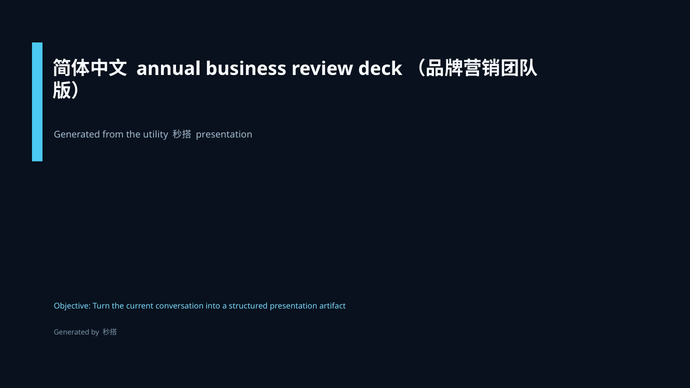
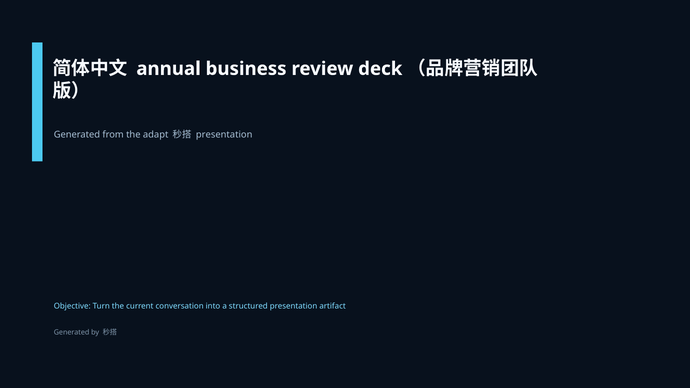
utility: utility -> adapt
